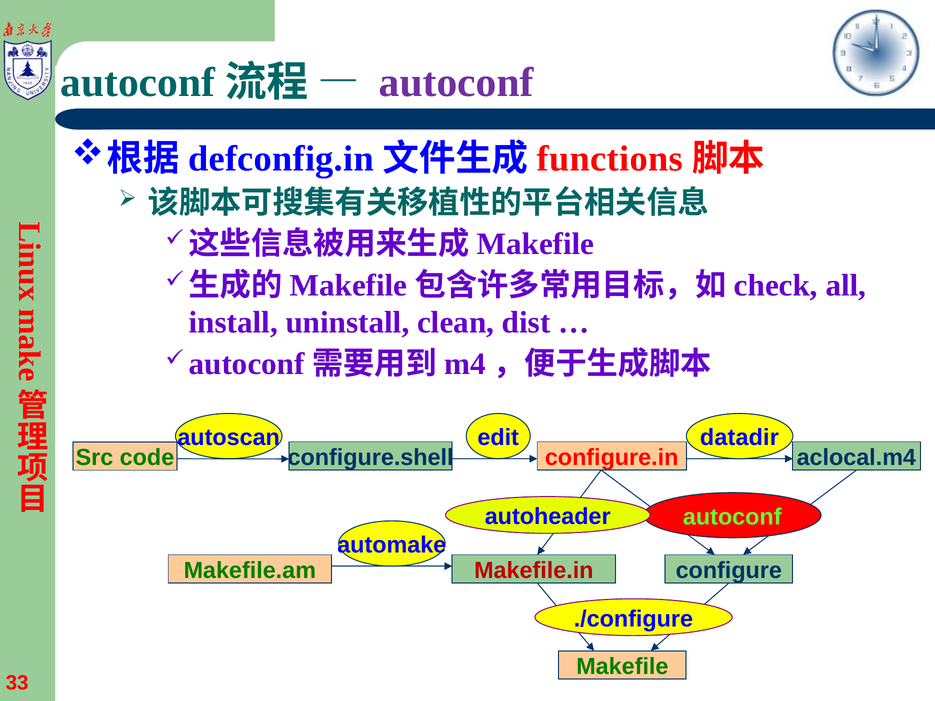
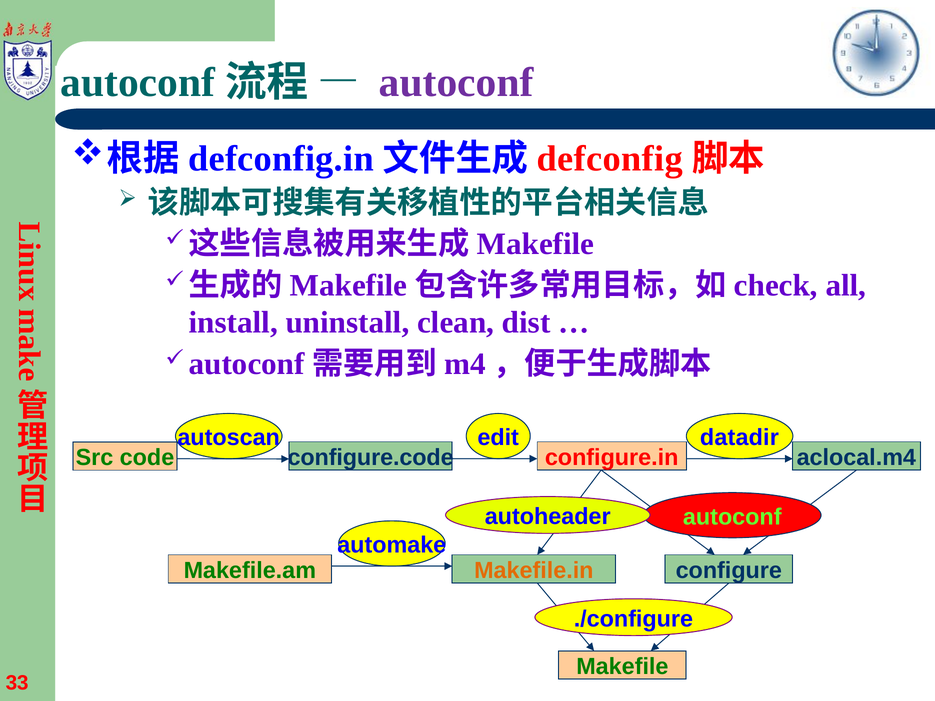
functions: functions -> defconfig
configure.shell: configure.shell -> configure.code
Makefile.in colour: red -> orange
